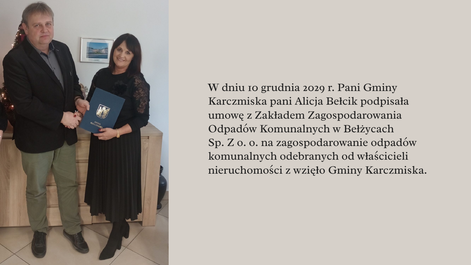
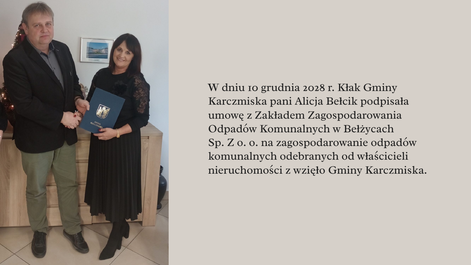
2029: 2029 -> 2028
r Pani: Pani -> Kłak
